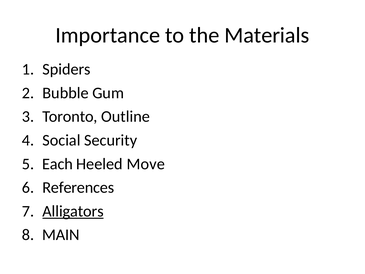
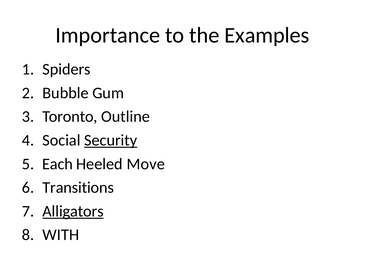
Materials: Materials -> Examples
Security underline: none -> present
References: References -> Transitions
MAIN: MAIN -> WITH
